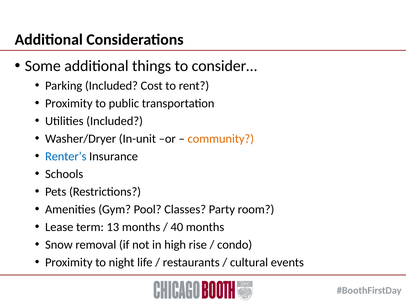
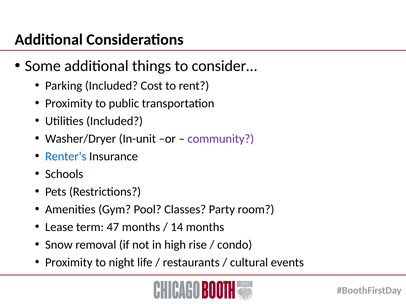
community colour: orange -> purple
13: 13 -> 47
40: 40 -> 14
